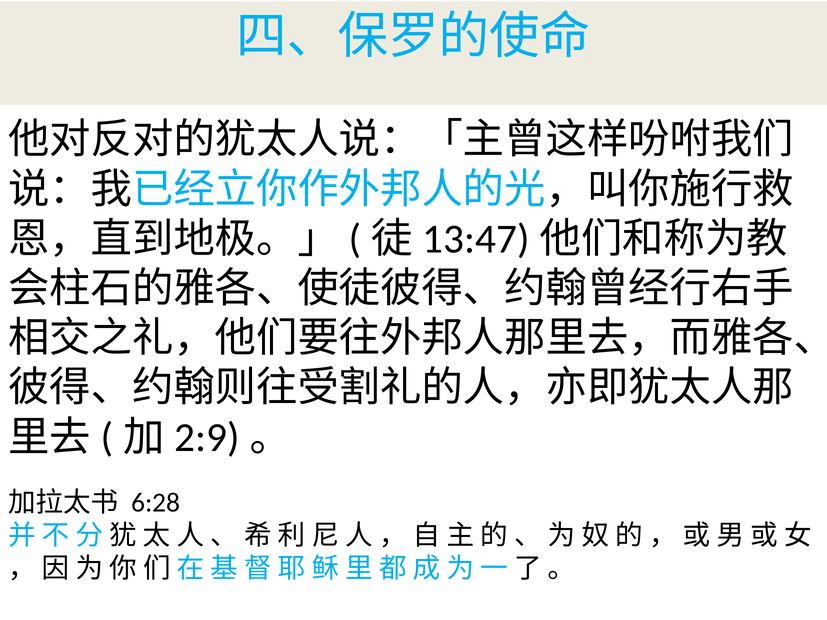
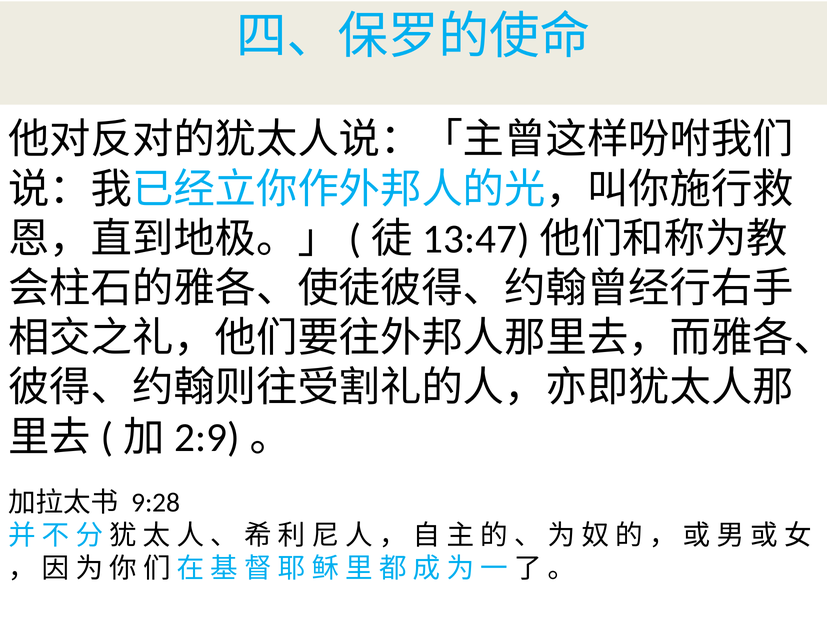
6:28: 6:28 -> 9:28
